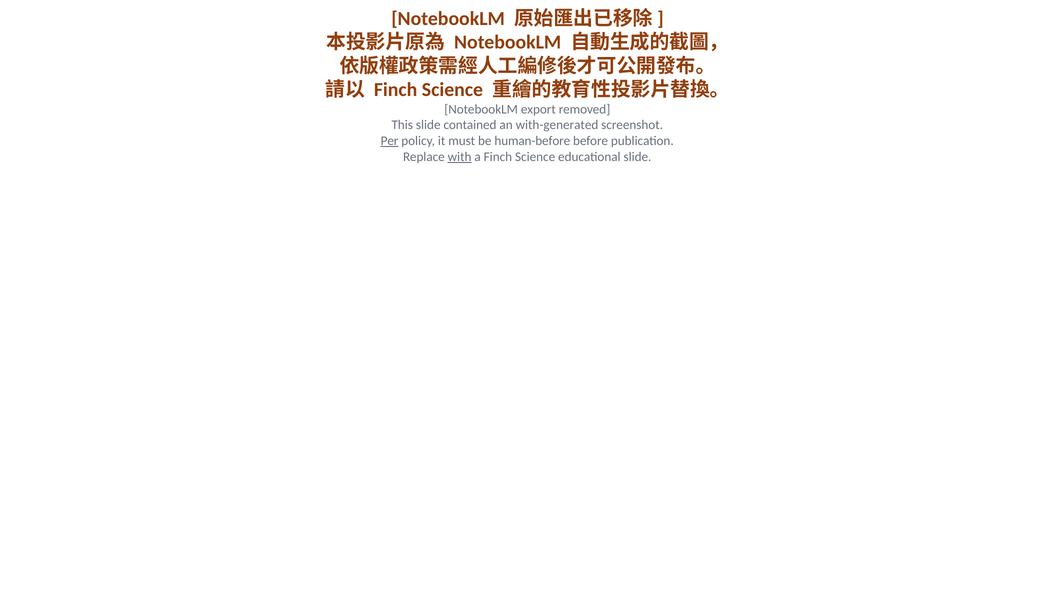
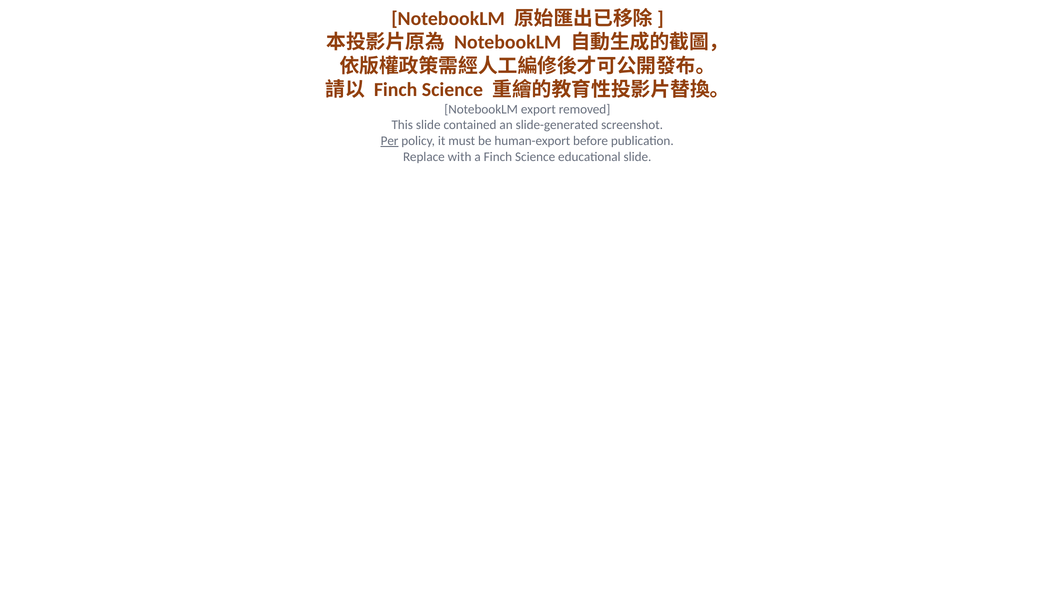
with-generated: with-generated -> slide-generated
human-before: human-before -> human-export
with underline: present -> none
